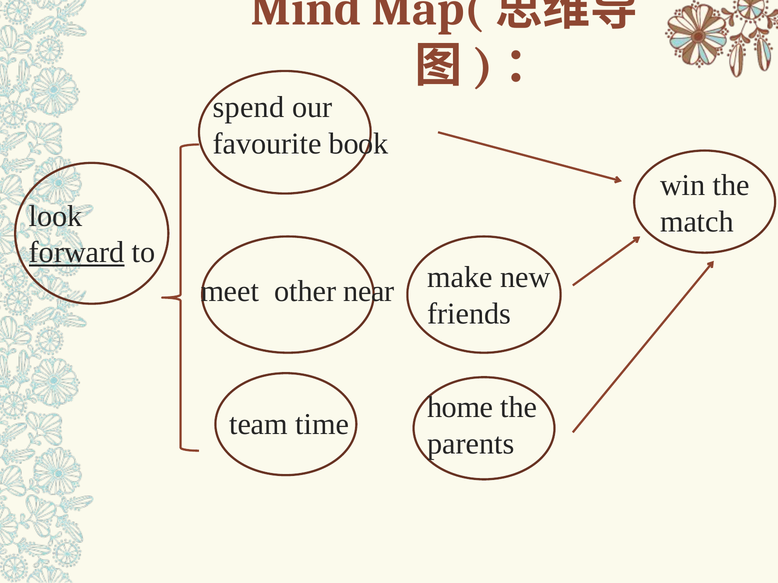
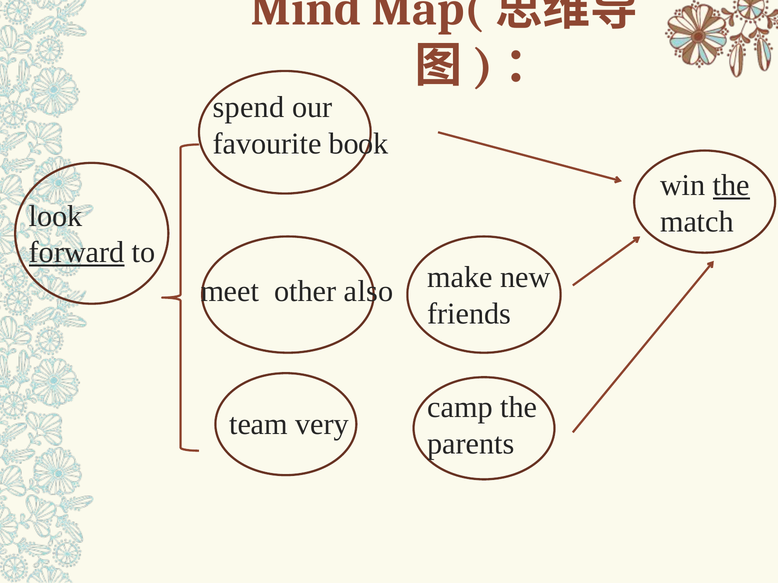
the at (731, 186) underline: none -> present
near: near -> also
home: home -> camp
time: time -> very
